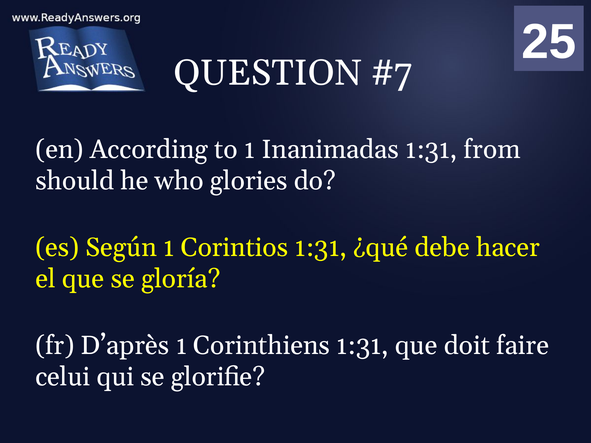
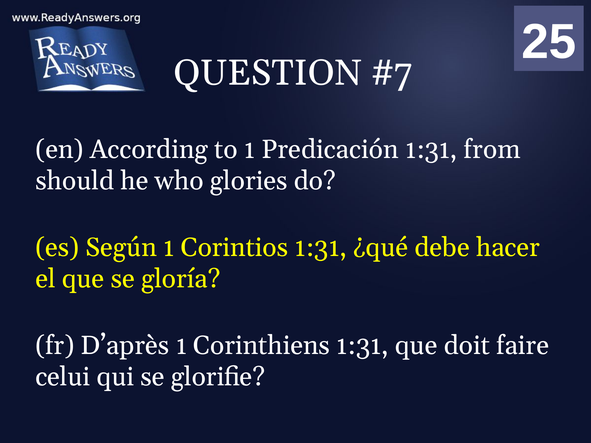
Inanimadas: Inanimadas -> Predicación
